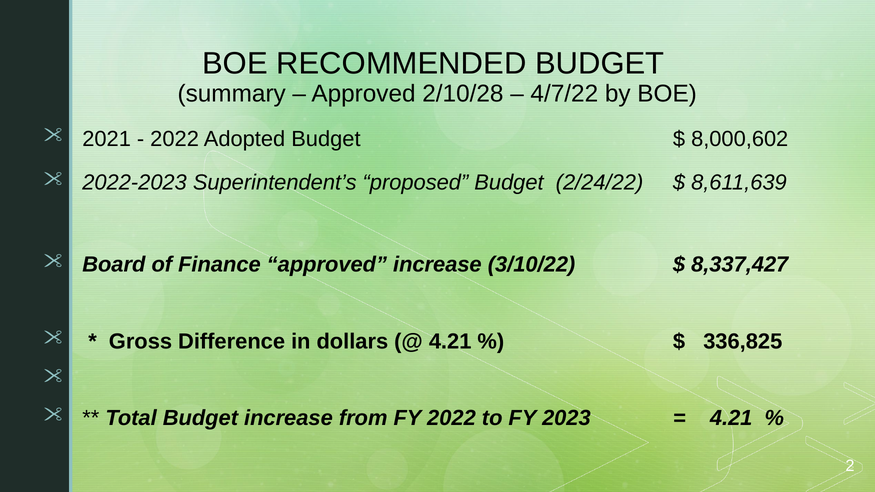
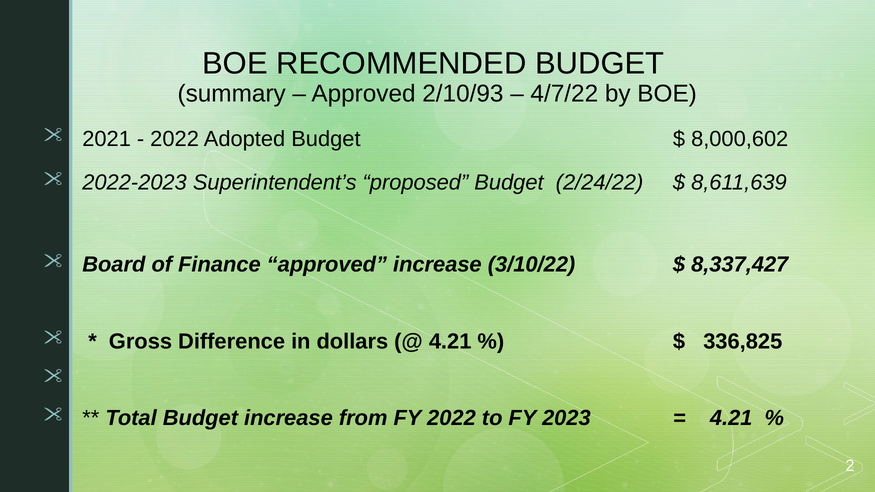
2/10/28: 2/10/28 -> 2/10/93
